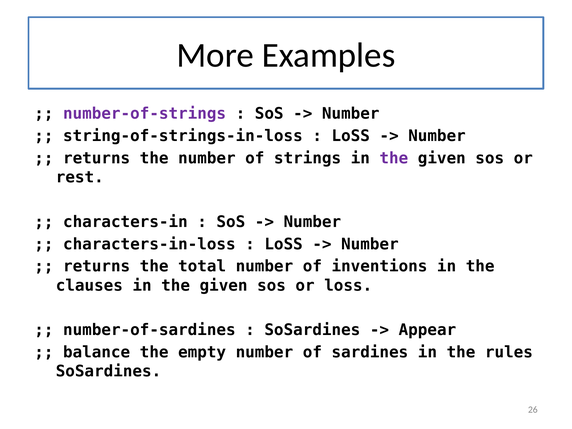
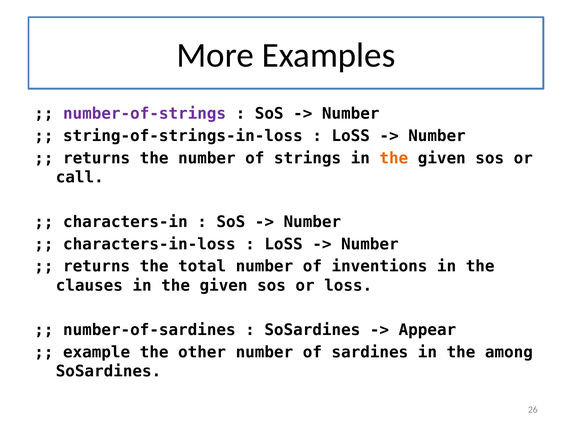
the at (394, 158) colour: purple -> orange
rest: rest -> call
balance: balance -> example
empty: empty -> other
rules: rules -> among
